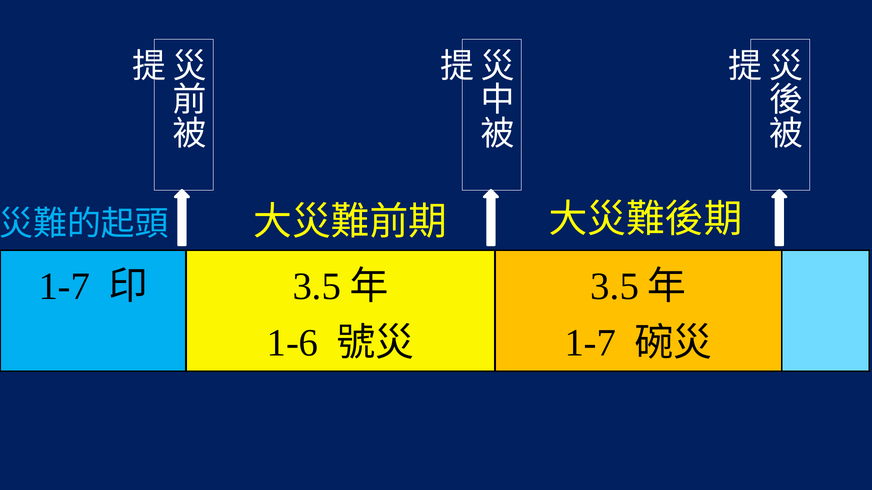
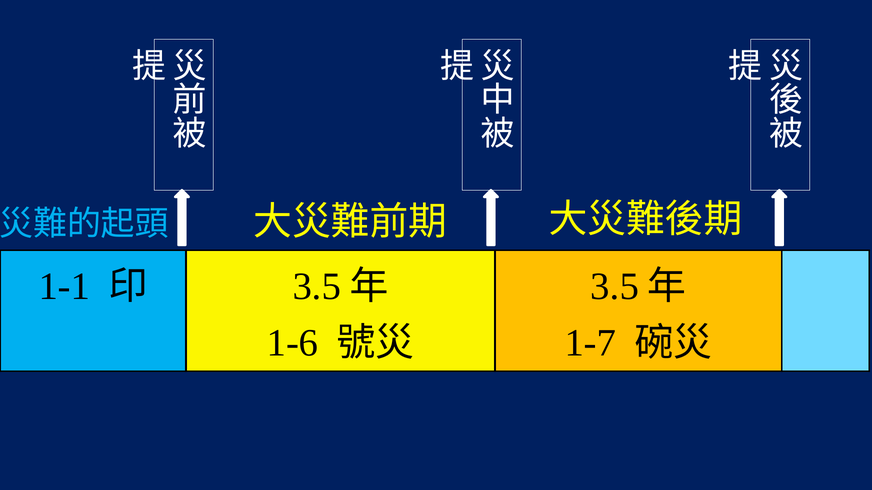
1-7 at (64, 287): 1-7 -> 1-1
